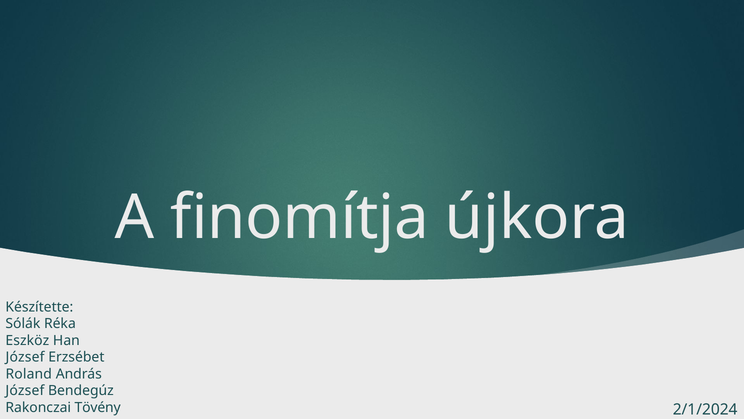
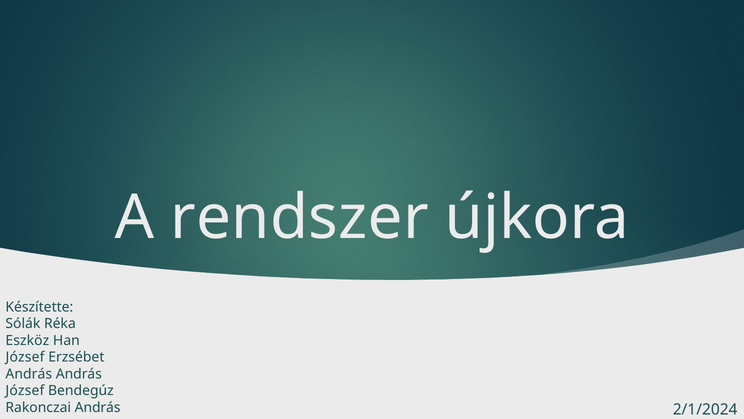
finomítja: finomítja -> rendszer
Roland at (29, 374): Roland -> András
Rakonczai Tövény: Tövény -> András
